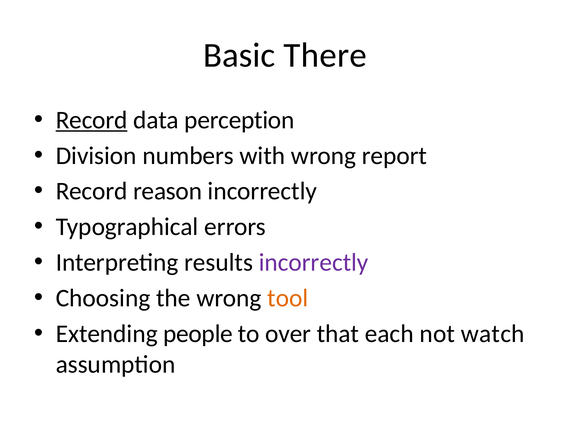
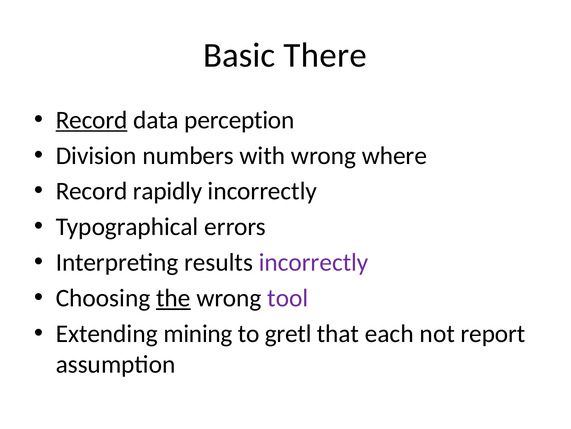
report: report -> where
reason: reason -> rapidly
the underline: none -> present
tool colour: orange -> purple
people: people -> mining
over: over -> gretl
watch: watch -> report
